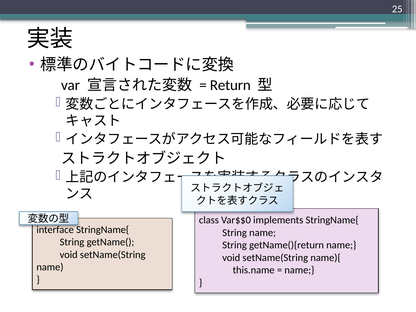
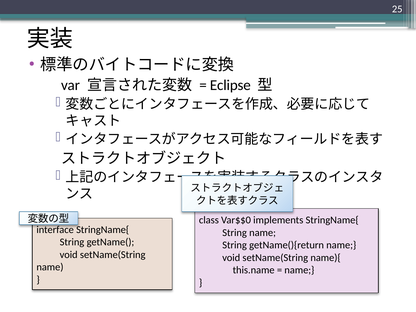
Return: Return -> Eclipse
